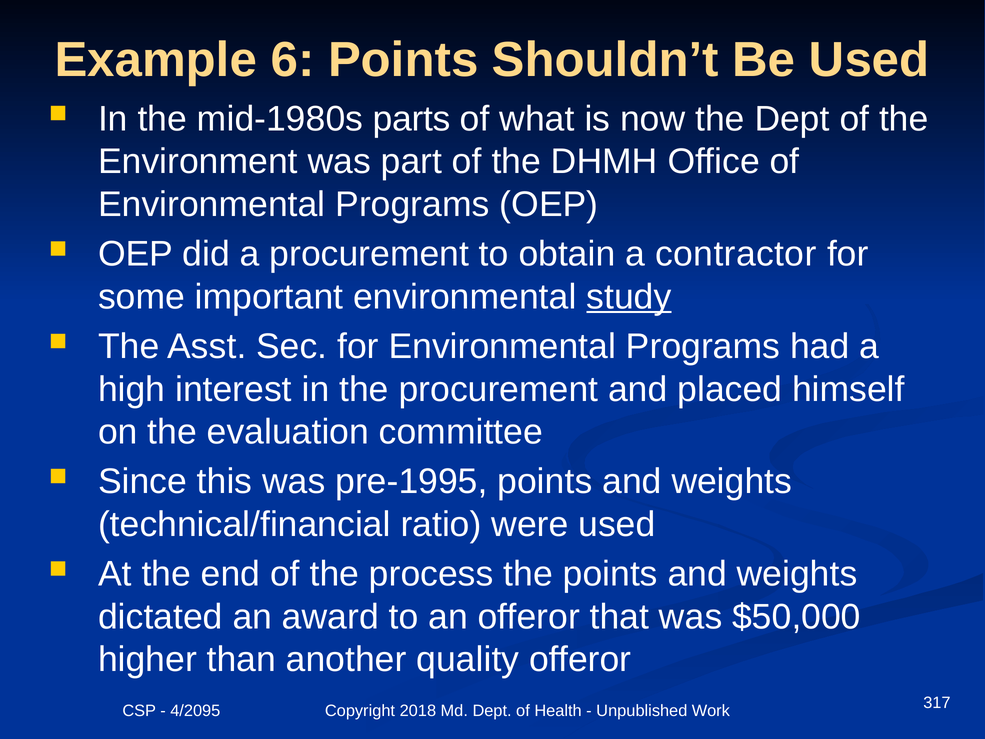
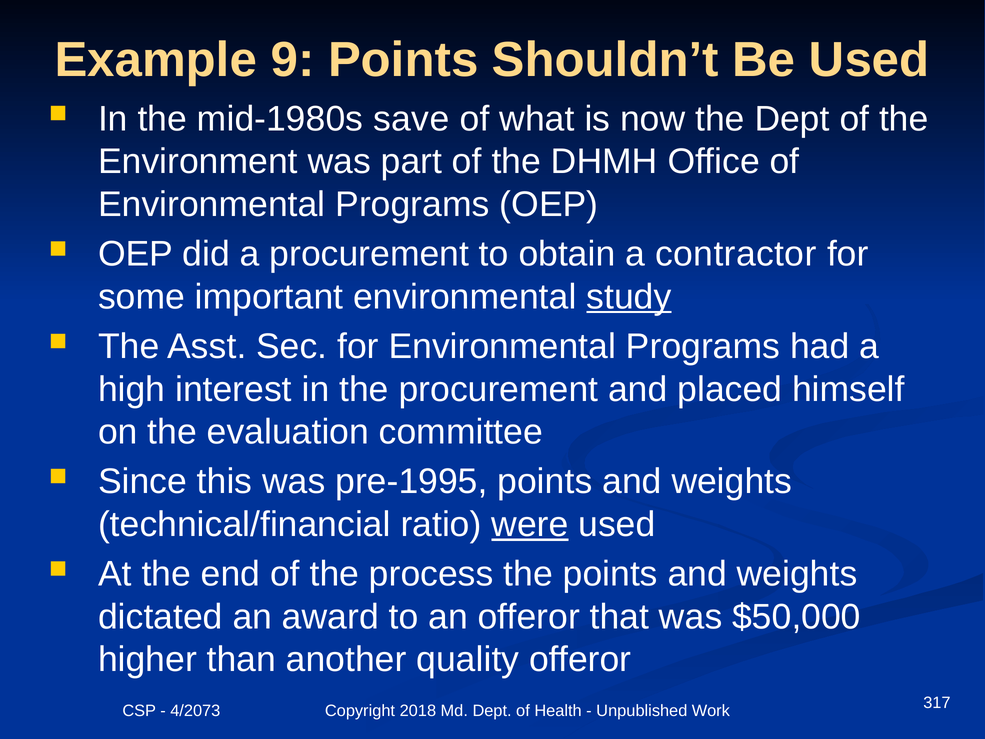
6: 6 -> 9
parts: parts -> save
were underline: none -> present
4/2095: 4/2095 -> 4/2073
